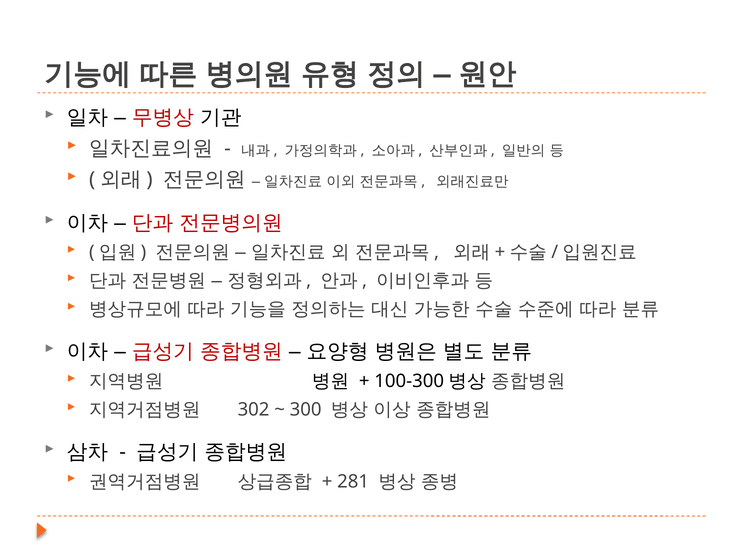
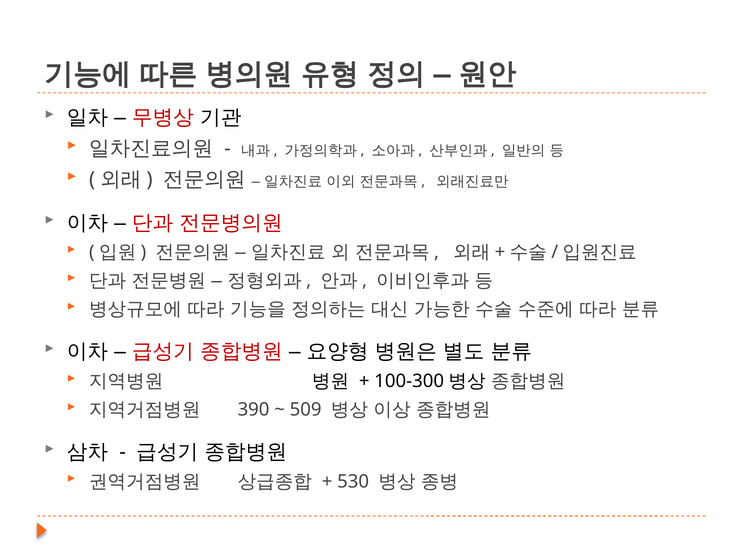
302: 302 -> 390
300: 300 -> 509
281: 281 -> 530
